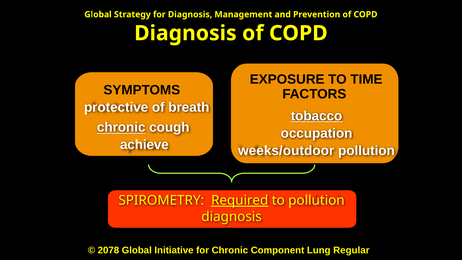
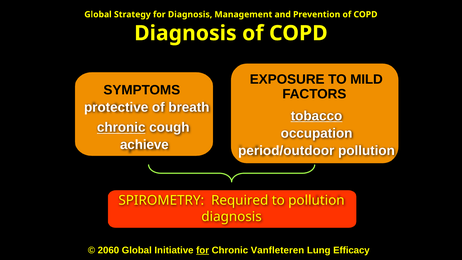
TIME: TIME -> MILD
weeks/outdoor: weeks/outdoor -> period/outdoor
Required underline: present -> none
2078: 2078 -> 2060
for at (203, 250) underline: none -> present
Component: Component -> Vanfleteren
Regular: Regular -> Efficacy
